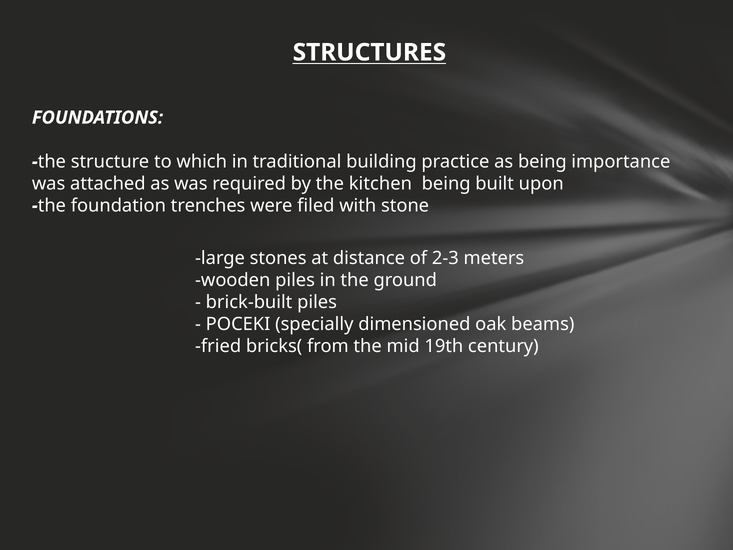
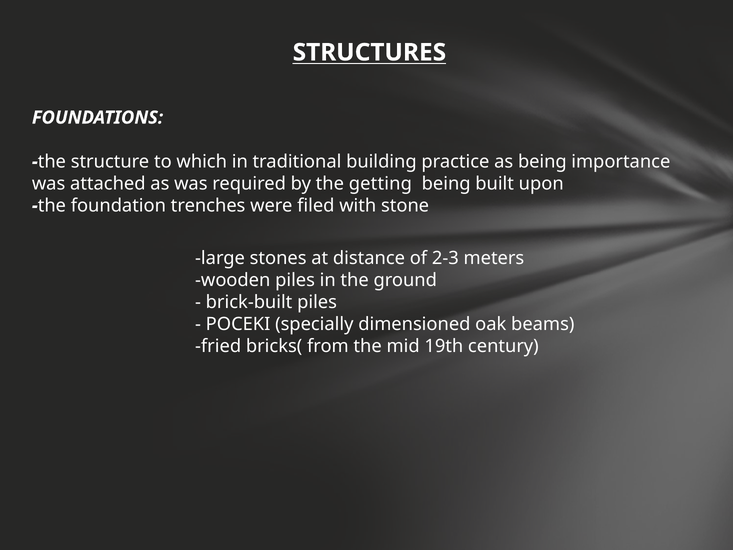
kitchen: kitchen -> getting
